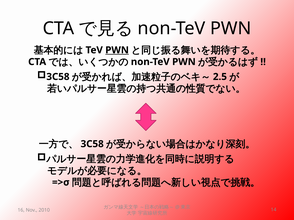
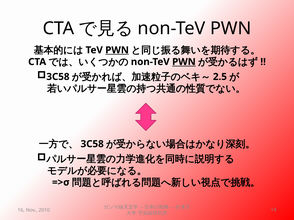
PWN at (184, 62) underline: none -> present
